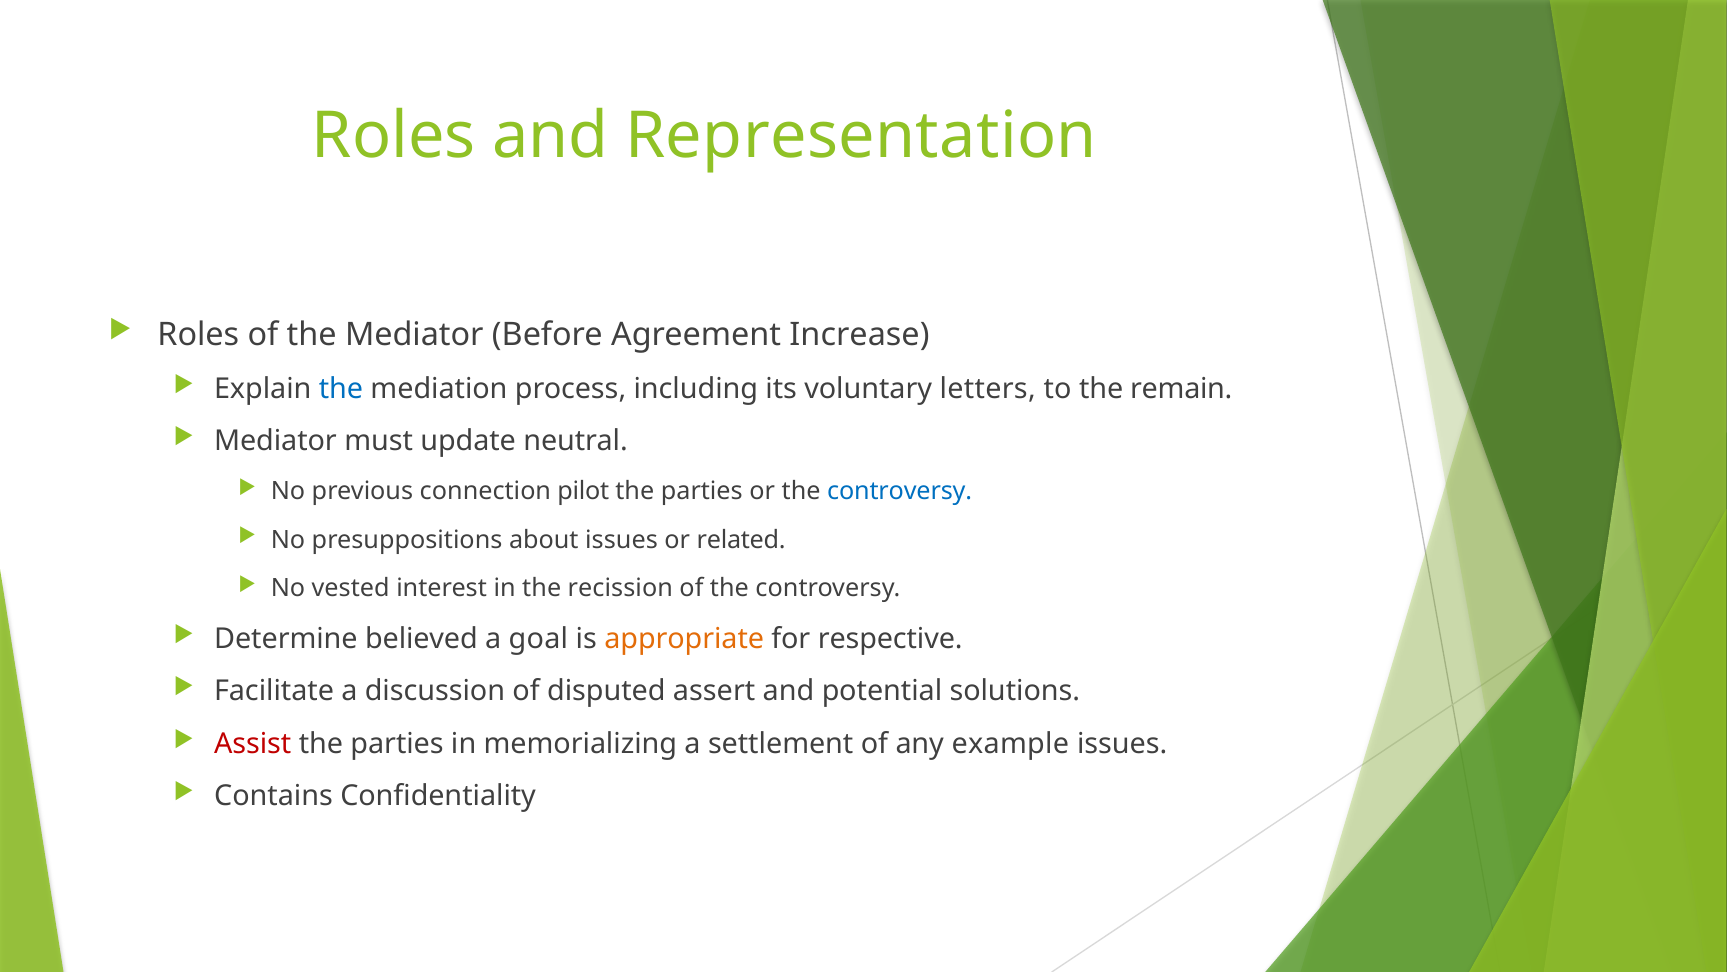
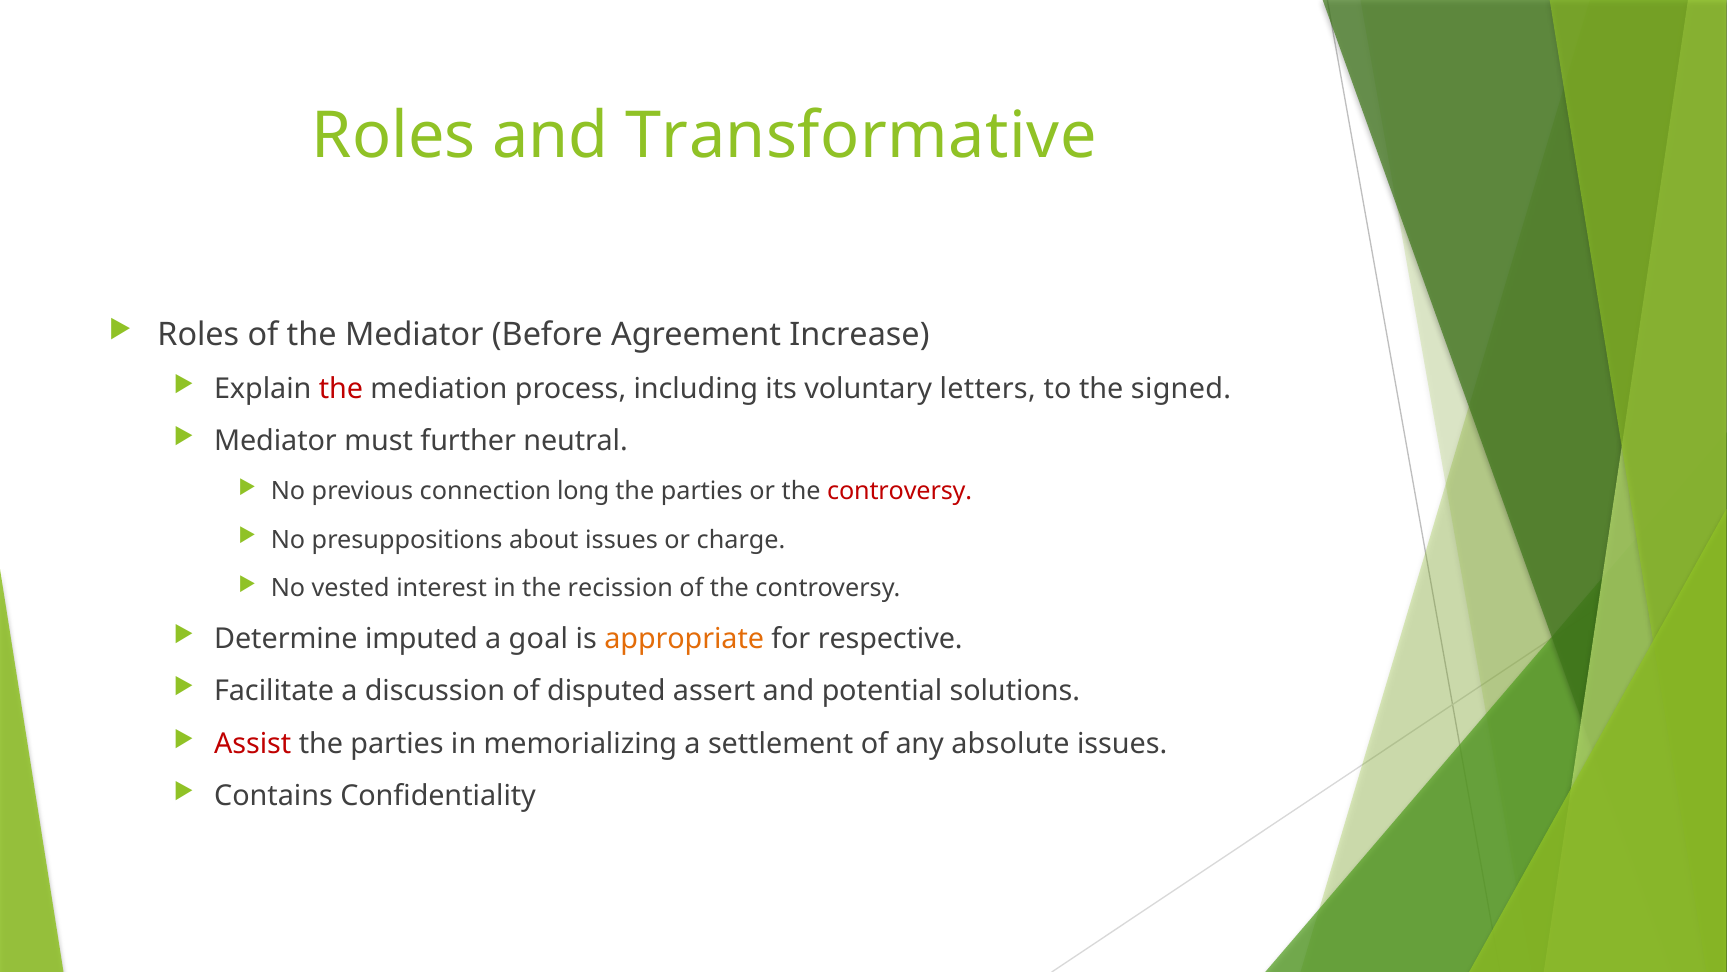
Representation: Representation -> Transformative
the at (341, 389) colour: blue -> red
remain: remain -> signed
update: update -> further
pilot: pilot -> long
controversy at (900, 491) colour: blue -> red
related: related -> charge
believed: believed -> imputed
example: example -> absolute
